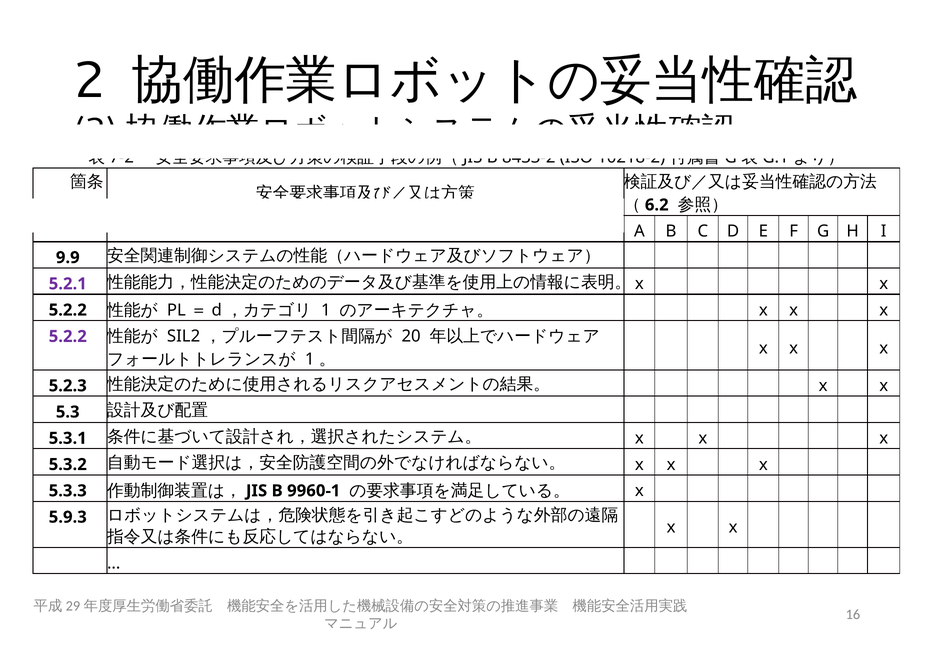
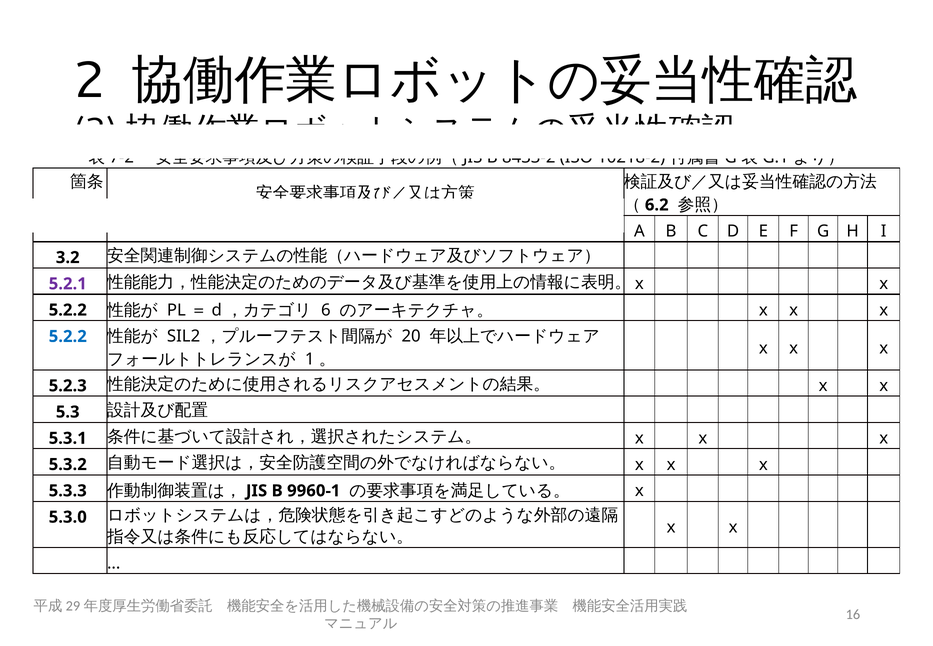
9.9: 9.9 -> 3.2
1 at (326, 310): 1 -> 6
5.2.2 at (68, 336) colour: purple -> blue
5.9.3: 5.9.3 -> 5.3.0
